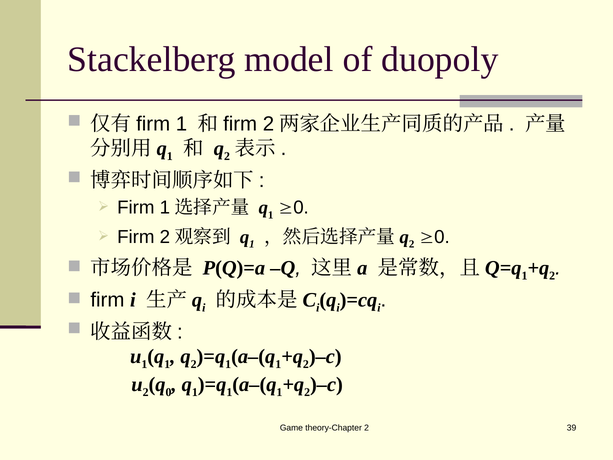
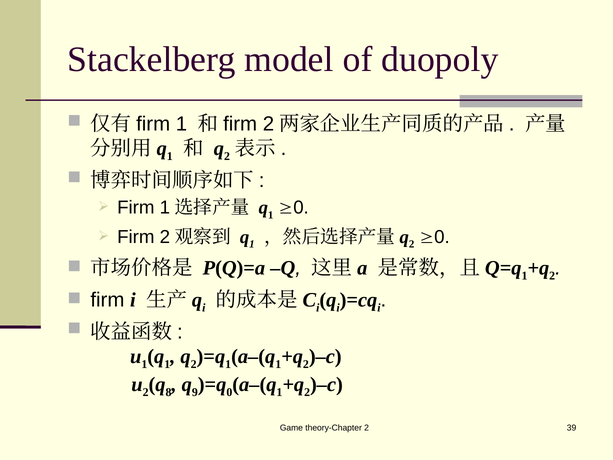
q 0: 0 -> 8
1 at (195, 392): 1 -> 9
1 at (229, 392): 1 -> 0
